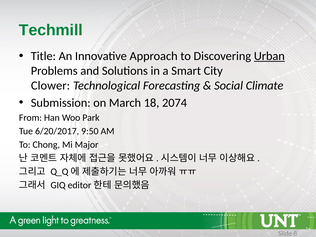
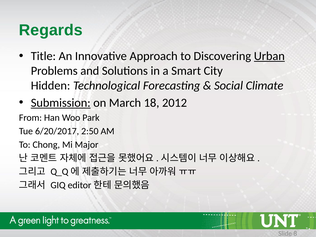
Techmill: Techmill -> Regards
Clower: Clower -> Hidden
Submission underline: none -> present
2074: 2074 -> 2012
9:50: 9:50 -> 2:50
